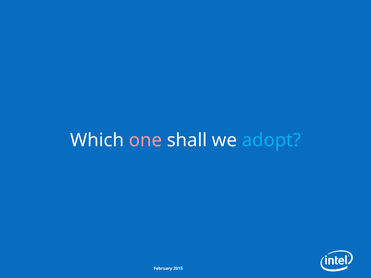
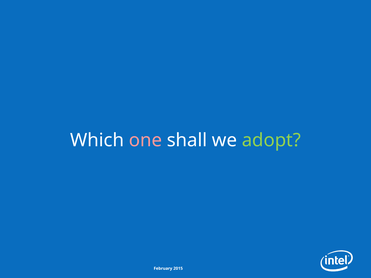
adopt colour: light blue -> light green
